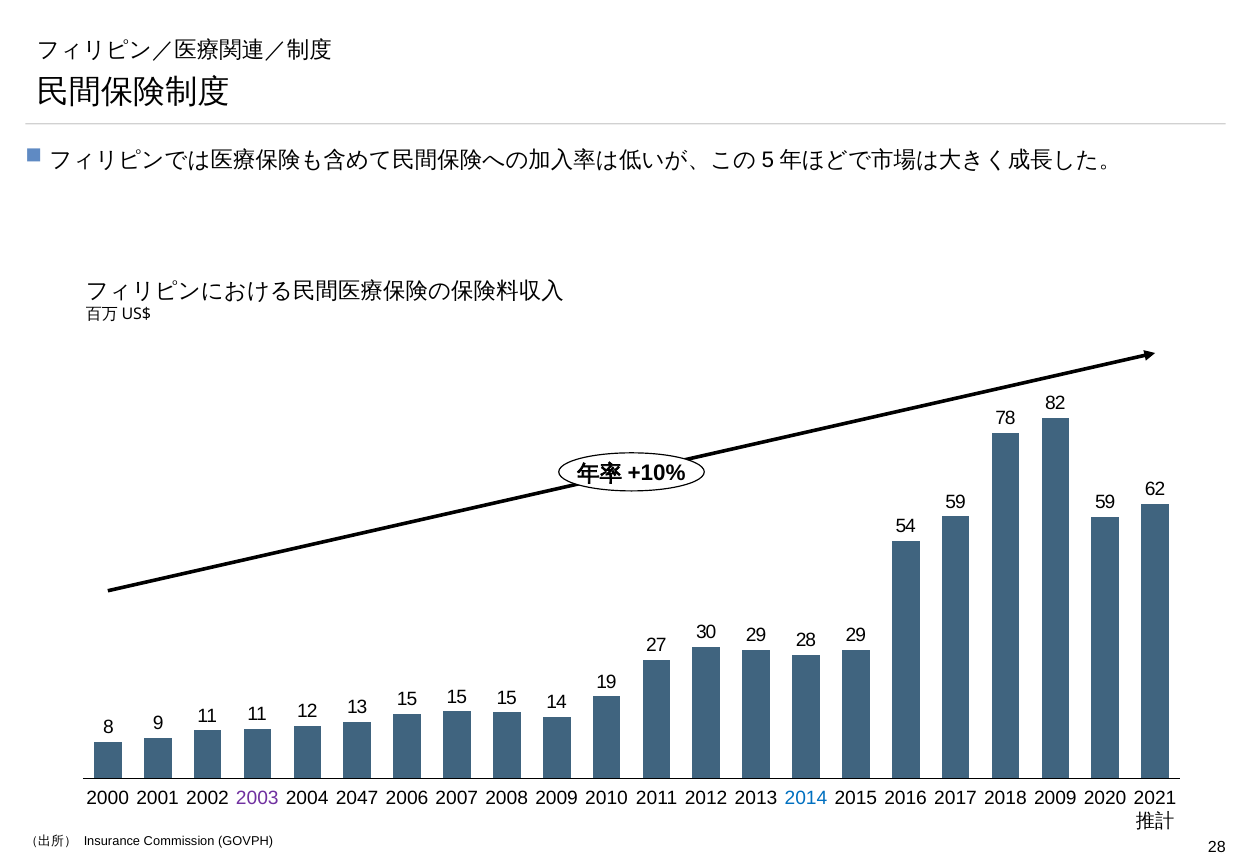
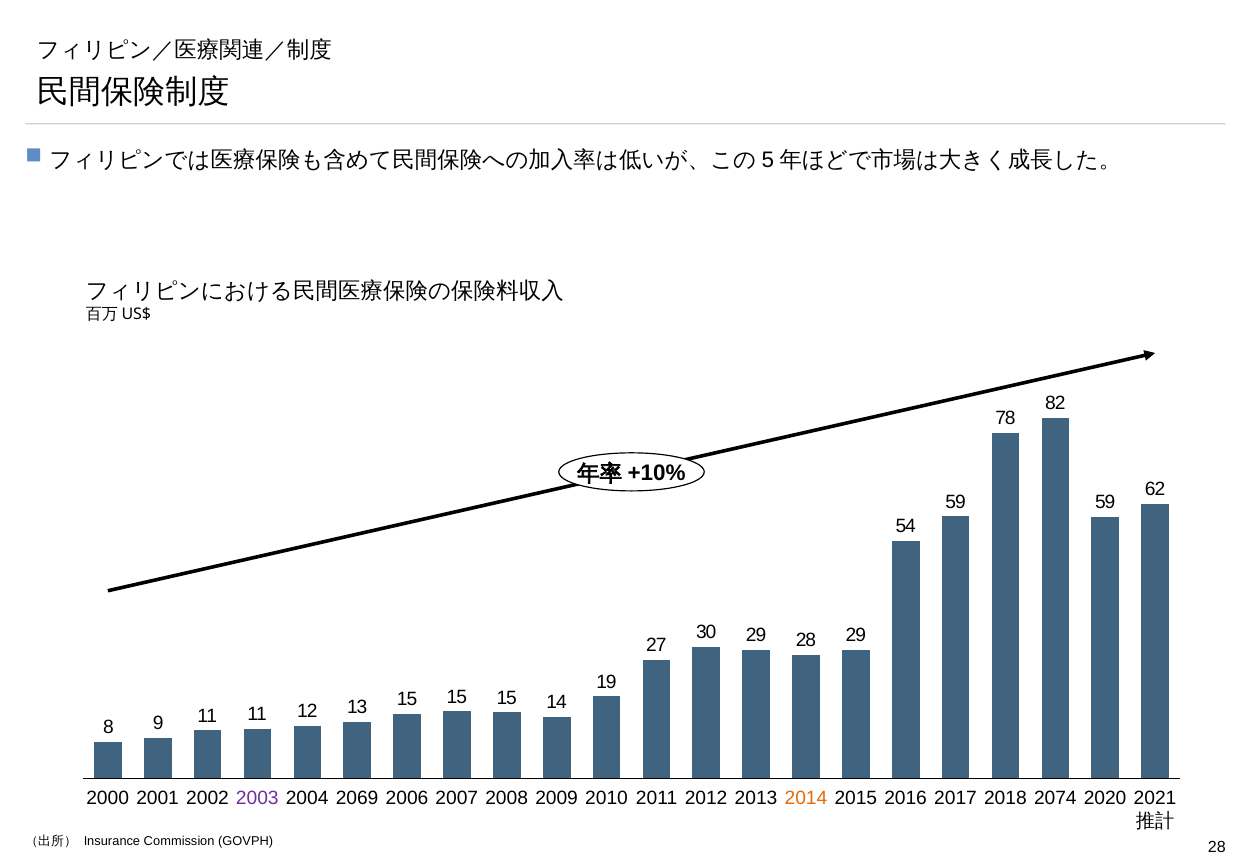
2047: 2047 -> 2069
2014 colour: blue -> orange
2007 2009: 2009 -> 2074
